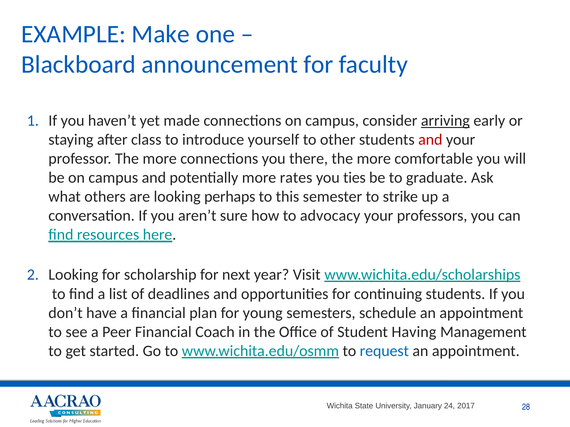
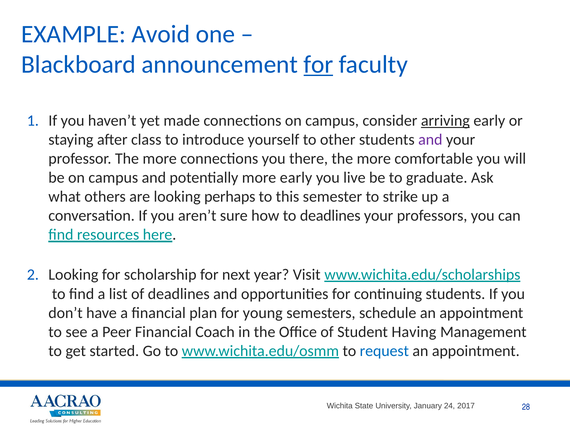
Make: Make -> Avoid
for at (318, 65) underline: none -> present
and at (430, 140) colour: red -> purple
more rates: rates -> early
ties: ties -> live
to advocacy: advocacy -> deadlines
